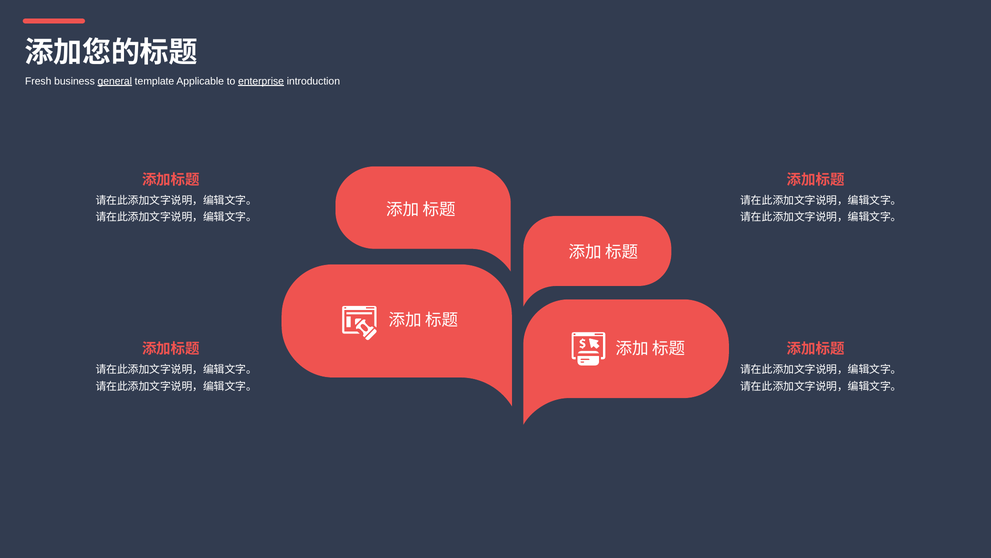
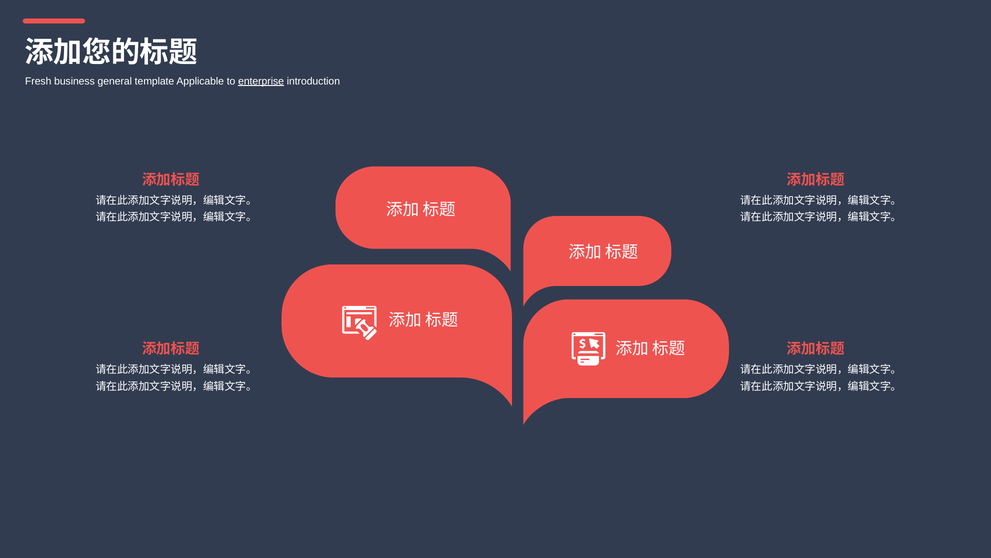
general underline: present -> none
